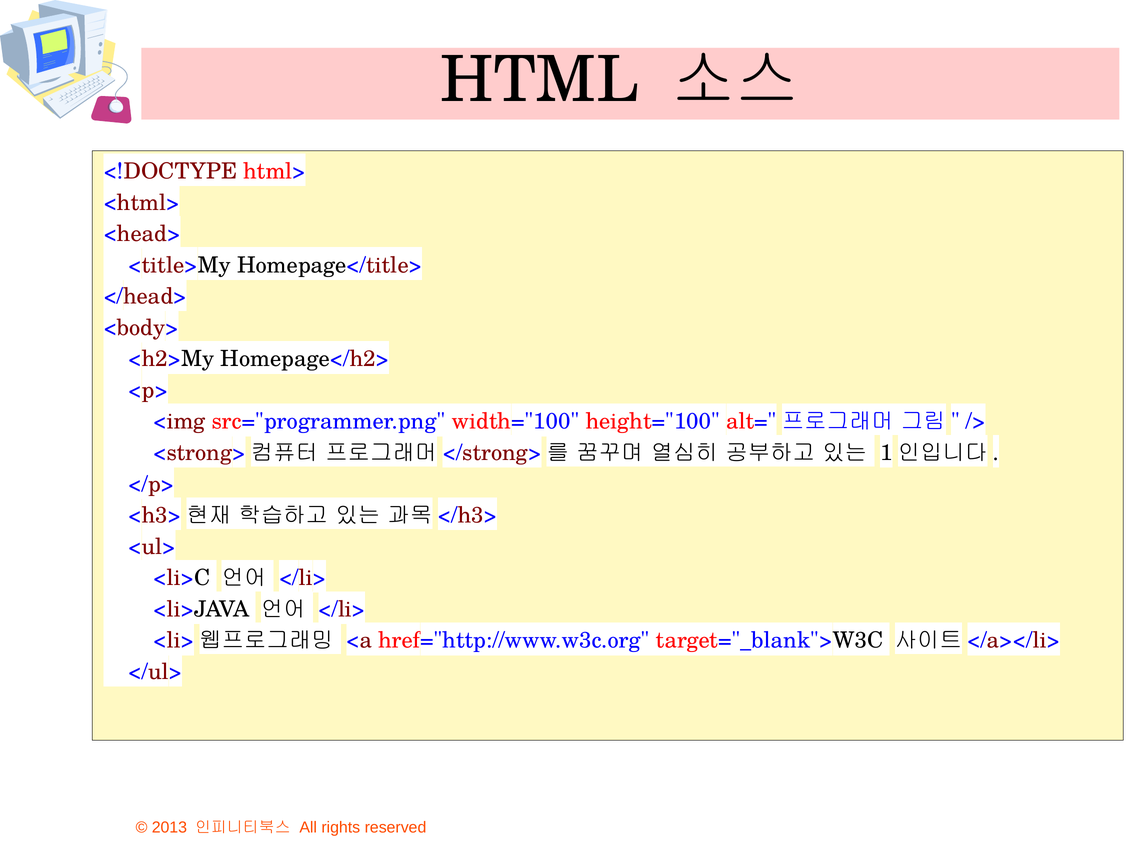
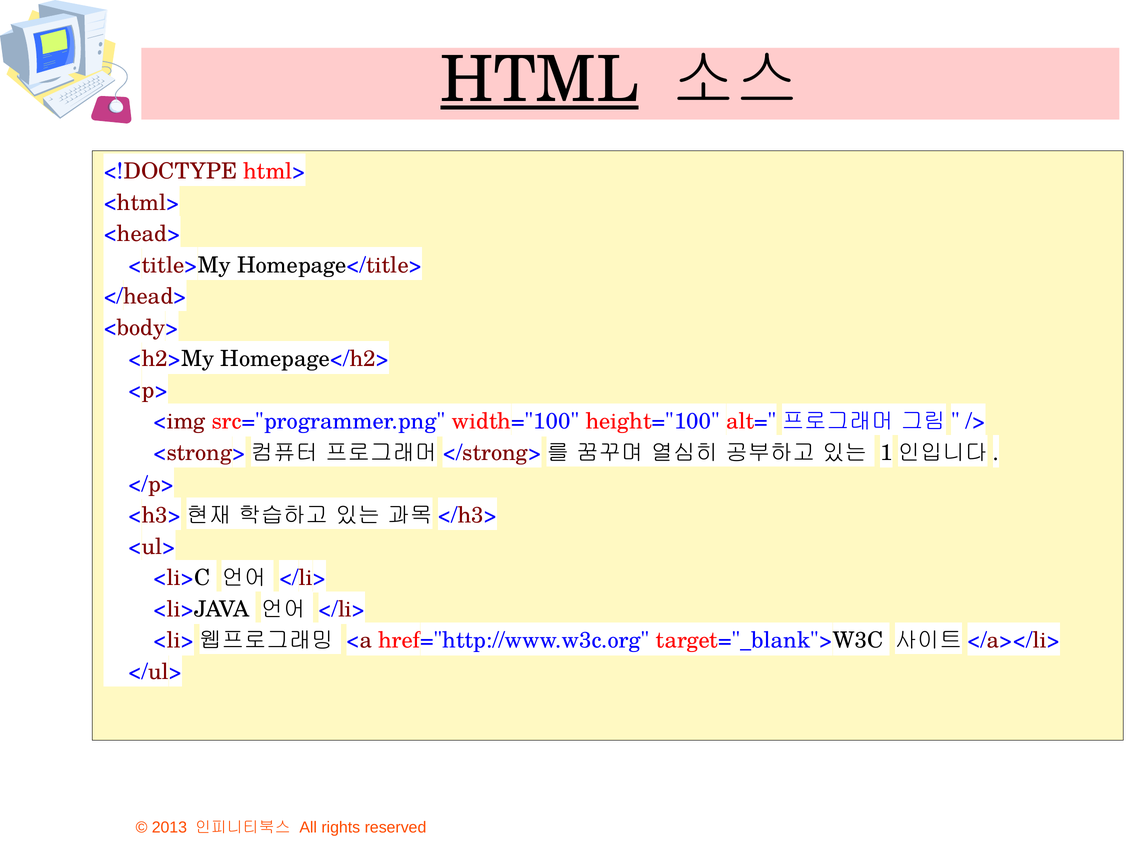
HTML underline: none -> present
